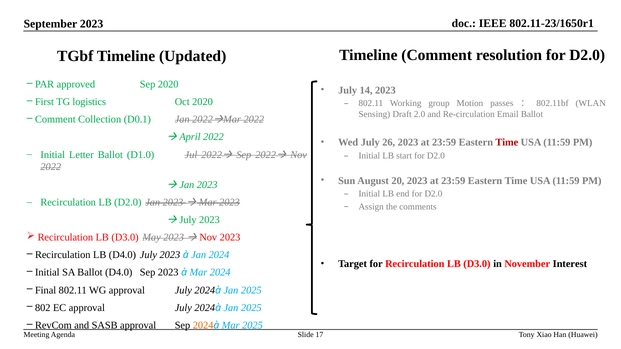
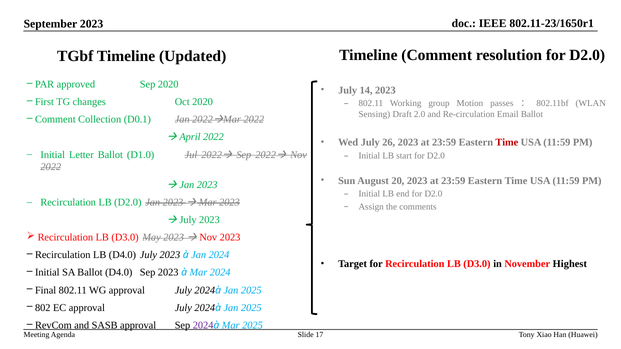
logistics: logistics -> changes
Interest: Interest -> Highest
2024 at (203, 326) colour: orange -> purple
